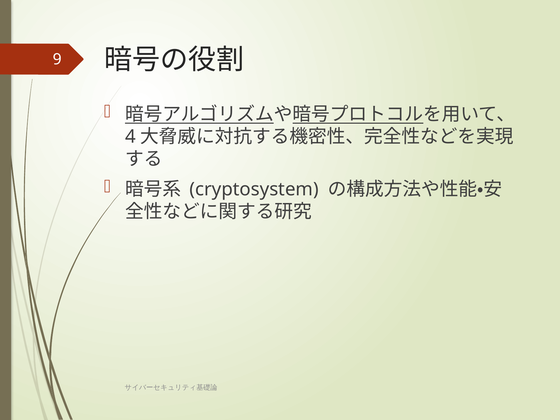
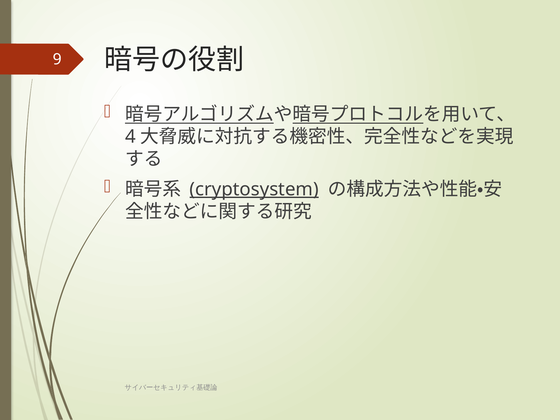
cryptosystem underline: none -> present
